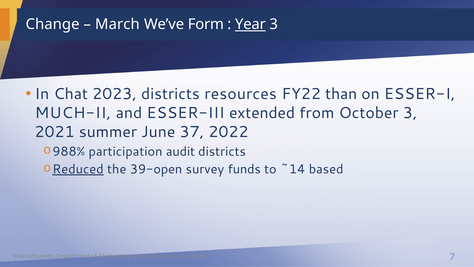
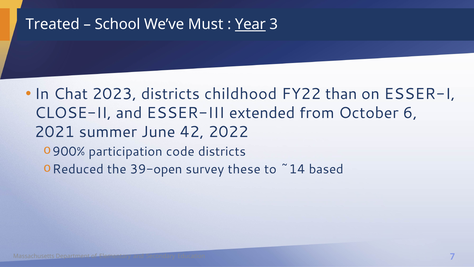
Change: Change -> Treated
March: March -> School
Form: Form -> Must
resources: resources -> childhood
MUCH-II: MUCH-II -> CLOSE-II
October 3: 3 -> 6
37: 37 -> 42
988%: 988% -> 900%
audit: audit -> code
Reduced underline: present -> none
funds: funds -> these
